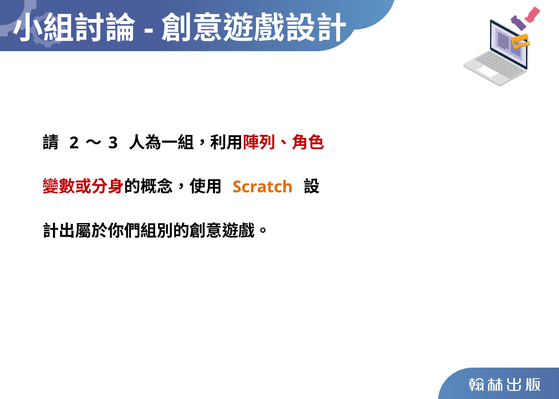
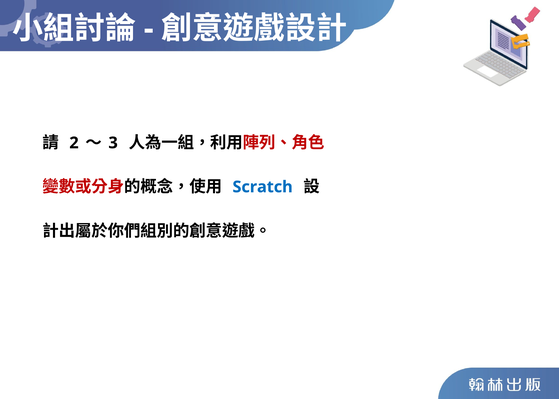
Scratch colour: orange -> blue
